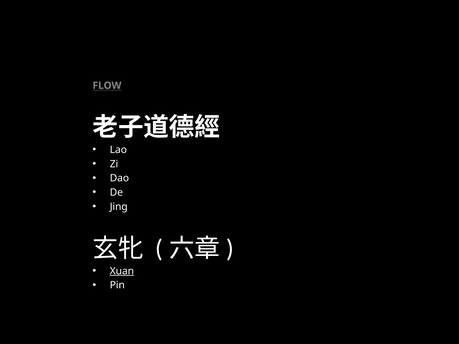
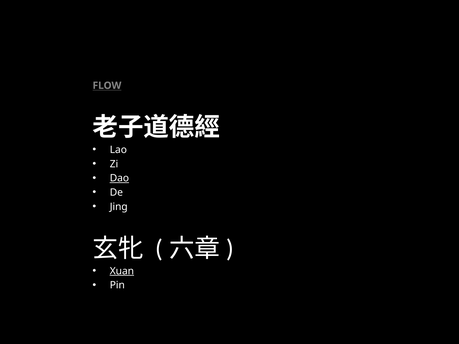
Dao underline: none -> present
